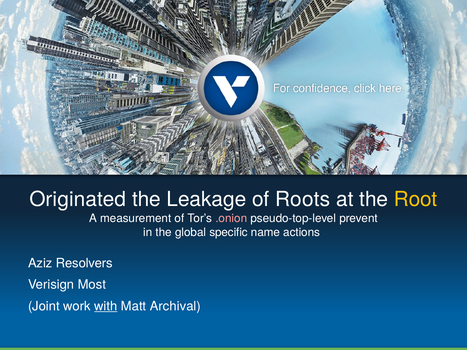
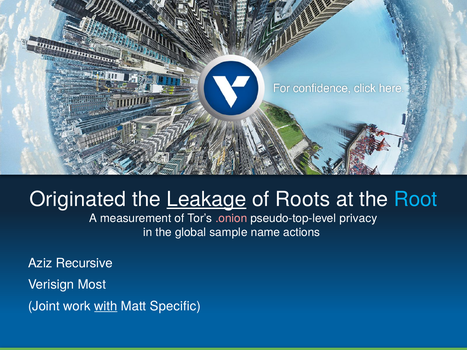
Leakage underline: none -> present
Root colour: yellow -> light blue
prevent: prevent -> privacy
specific: specific -> sample
Resolvers: Resolvers -> Recursive
Archival: Archival -> Specific
